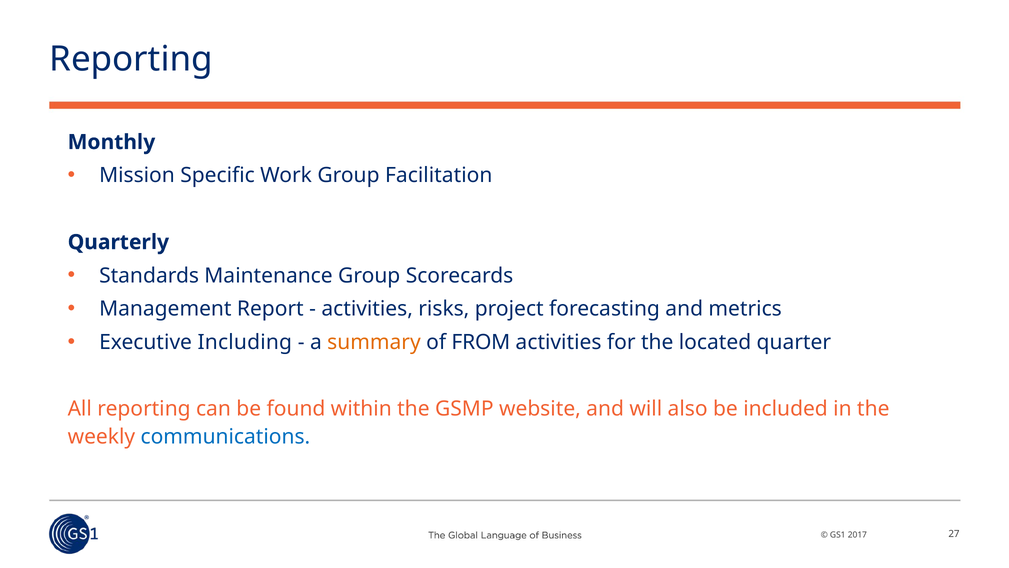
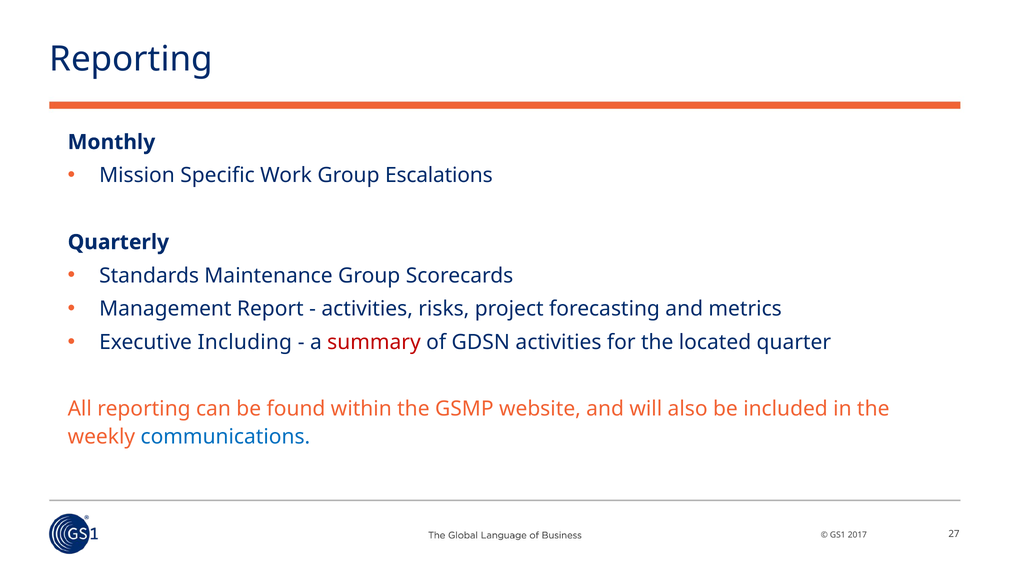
Facilitation: Facilitation -> Escalations
summary colour: orange -> red
FROM: FROM -> GDSN
